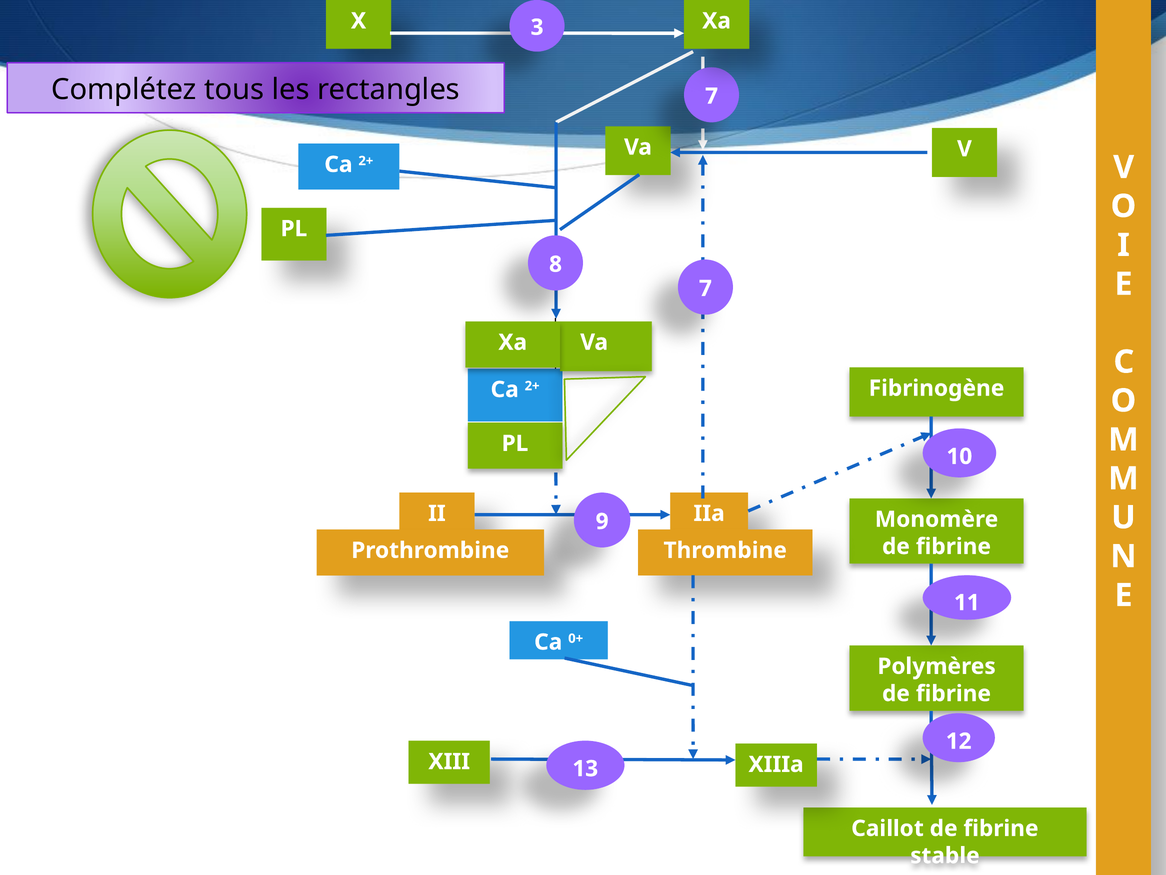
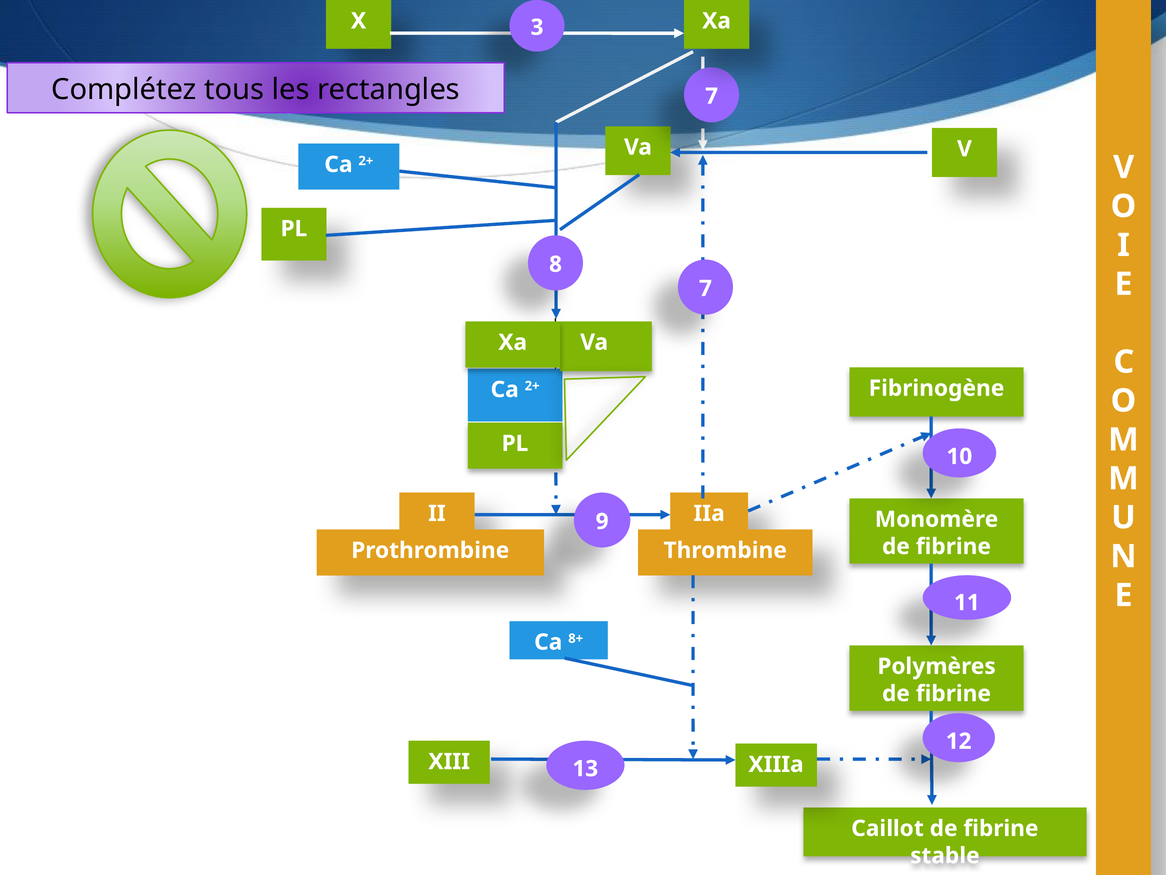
0+: 0+ -> 8+
